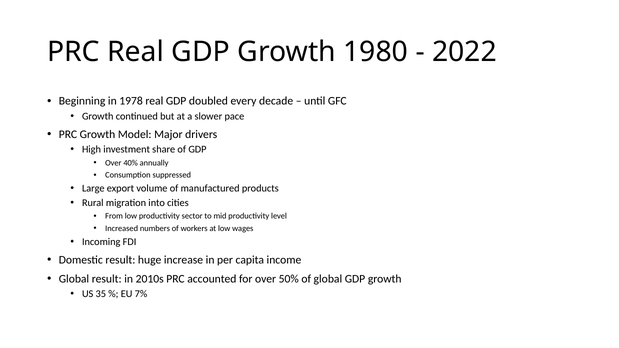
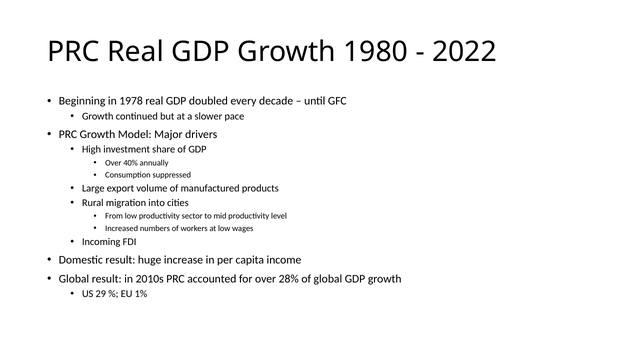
50%: 50% -> 28%
35: 35 -> 29
7%: 7% -> 1%
